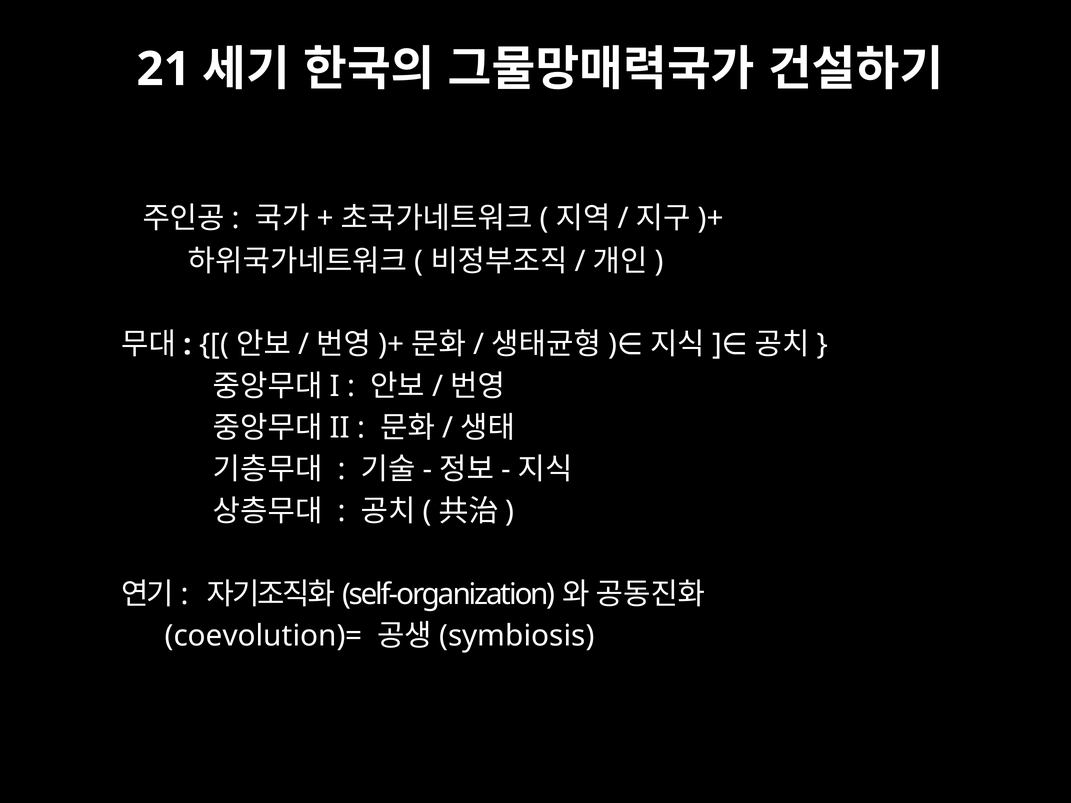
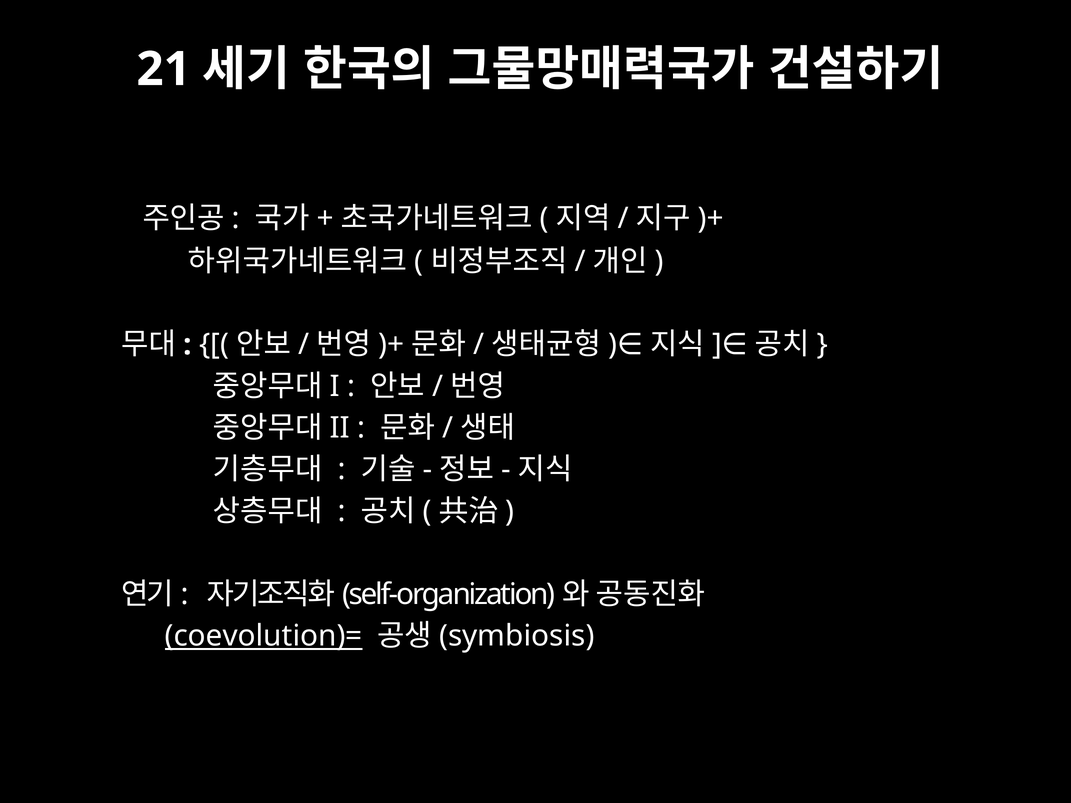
coevolution)= underline: none -> present
